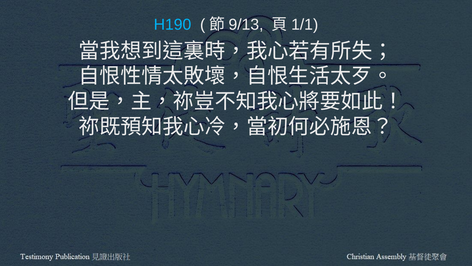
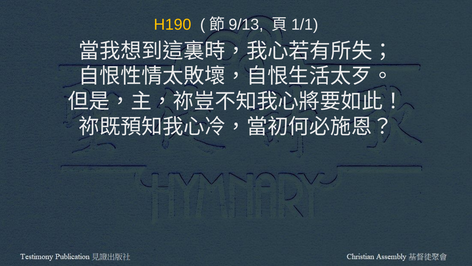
H190 colour: light blue -> yellow
